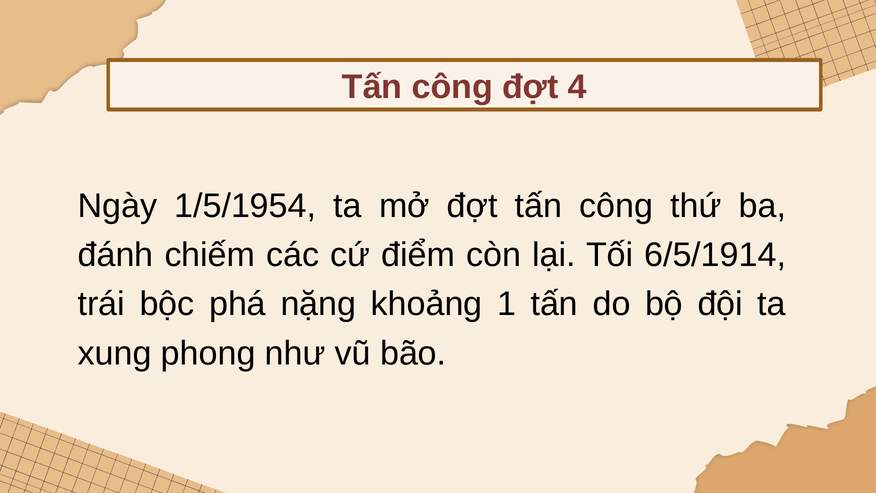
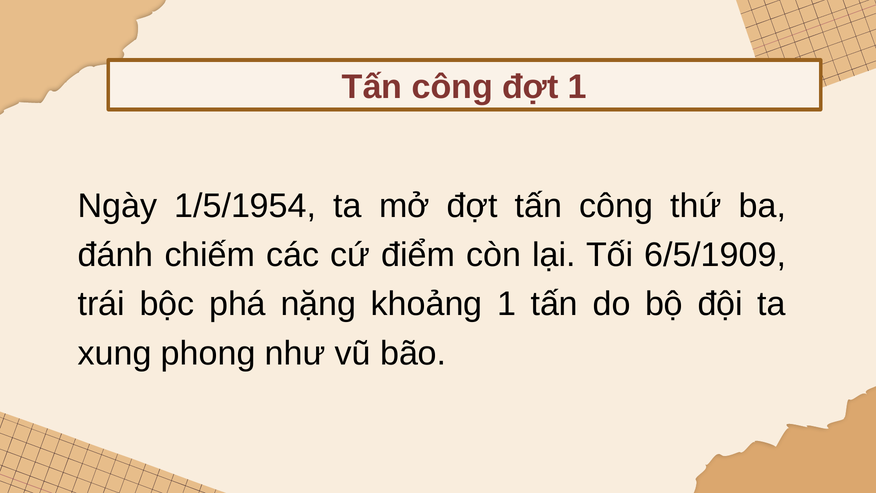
đợt 4: 4 -> 1
6/5/1914: 6/5/1914 -> 6/5/1909
